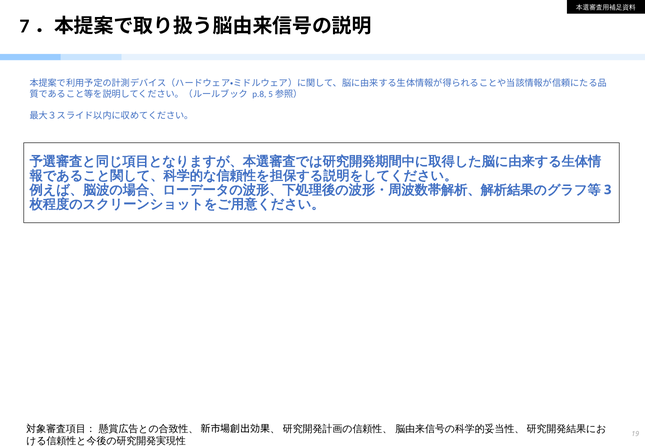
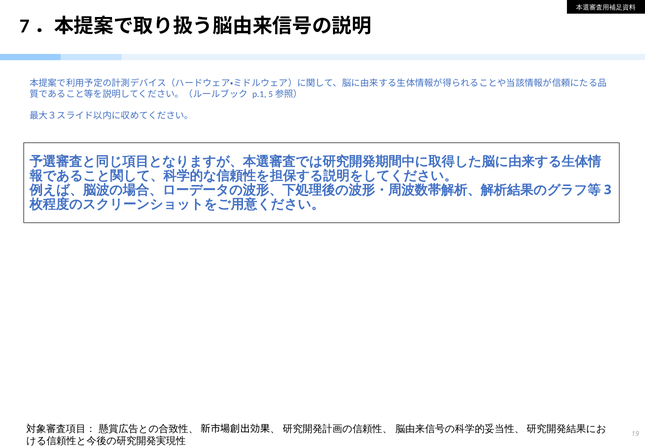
p.8: p.8 -> p.1
